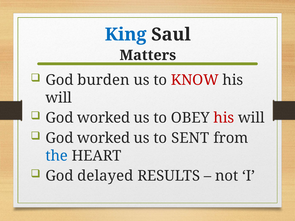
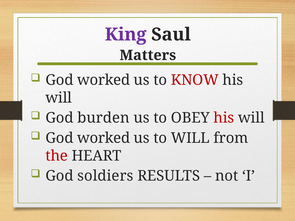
King colour: blue -> purple
burden at (103, 80): burden -> worked
worked at (104, 118): worked -> burden
to SENT: SENT -> WILL
the colour: blue -> red
delayed: delayed -> soldiers
